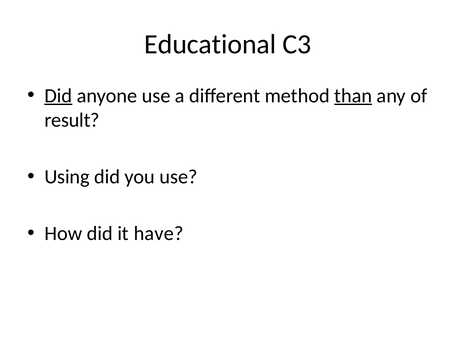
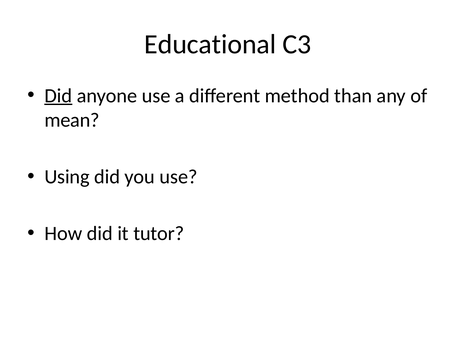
than underline: present -> none
result: result -> mean
have: have -> tutor
